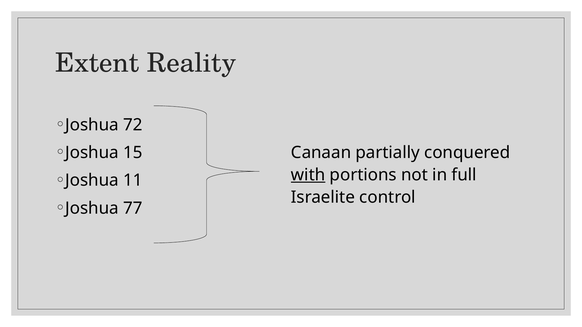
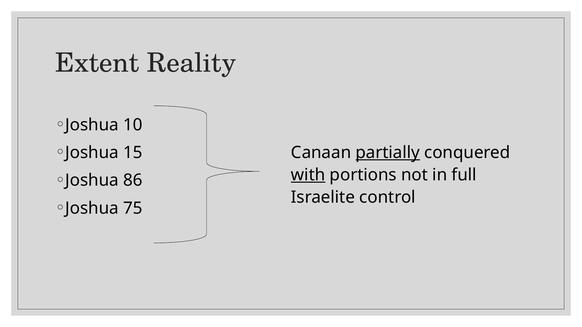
72: 72 -> 10
partially underline: none -> present
11: 11 -> 86
77: 77 -> 75
